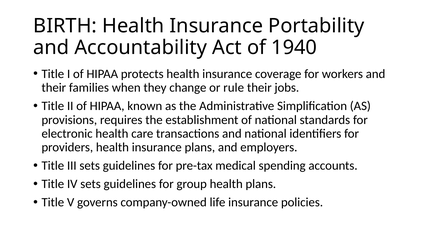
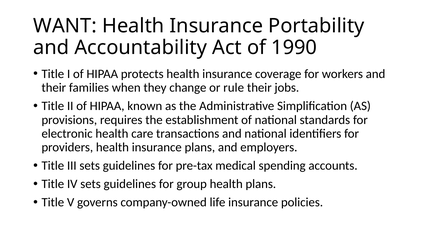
BIRTH: BIRTH -> WANT
1940: 1940 -> 1990
